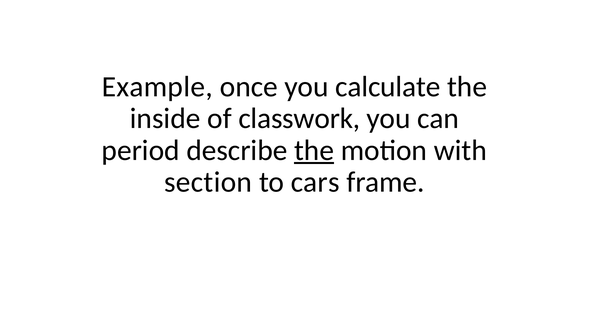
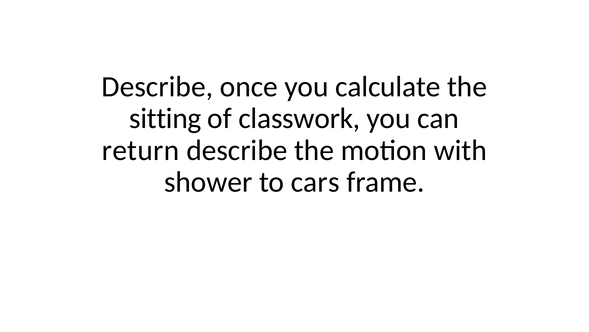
Example at (157, 86): Example -> Describe
inside: inside -> sitting
period: period -> return
the at (314, 150) underline: present -> none
section: section -> shower
